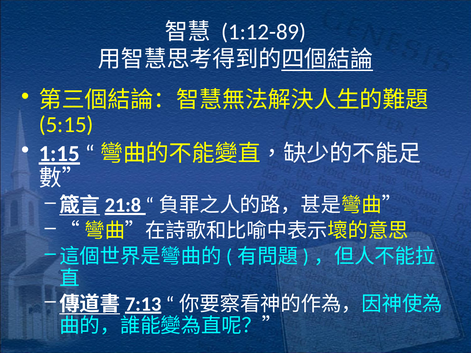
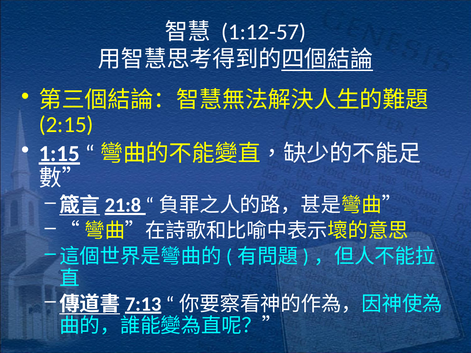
1:12-89: 1:12-89 -> 1:12-57
5:15: 5:15 -> 2:15
